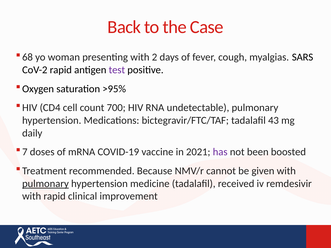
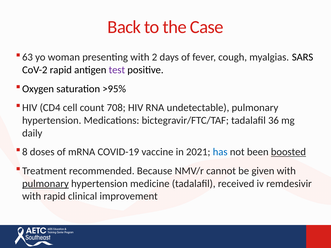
68: 68 -> 63
700: 700 -> 708
43: 43 -> 36
7: 7 -> 8
has colour: purple -> blue
boosted underline: none -> present
